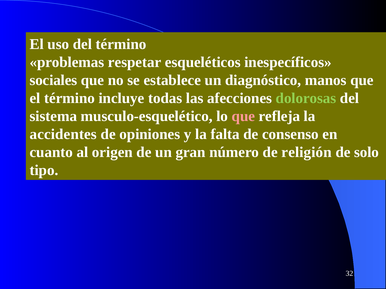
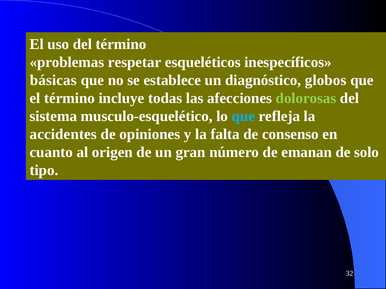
sociales: sociales -> básicas
manos: manos -> globos
que at (243, 116) colour: pink -> light blue
religión: religión -> emanan
